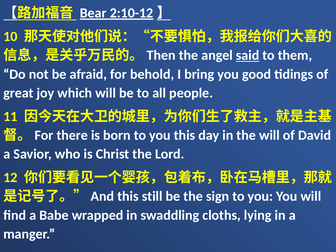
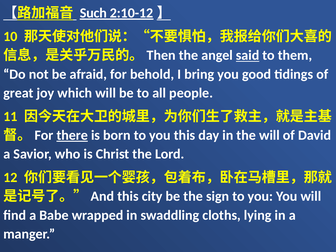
Bear: Bear -> Such
there underline: none -> present
still: still -> city
